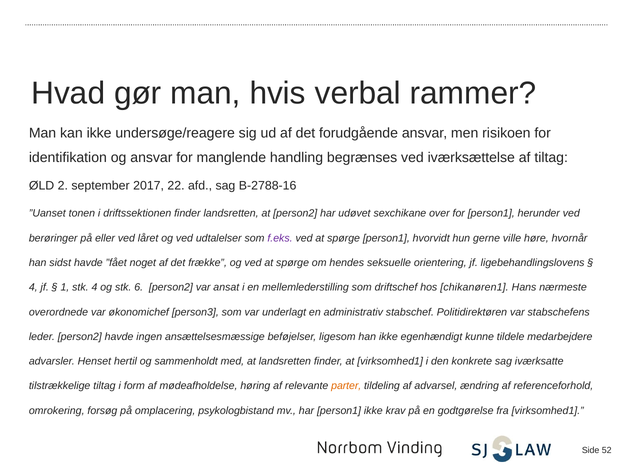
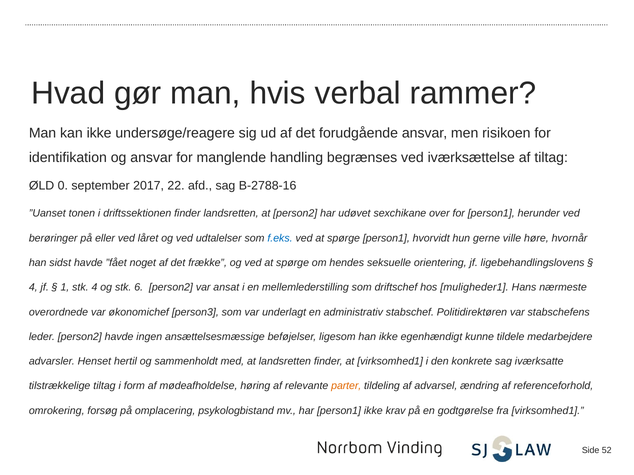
2: 2 -> 0
f.eks colour: purple -> blue
chikanøren1: chikanøren1 -> muligheder1
